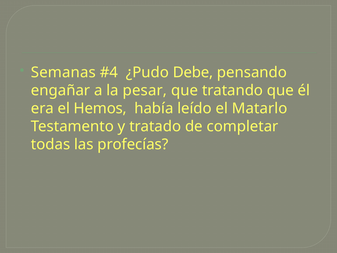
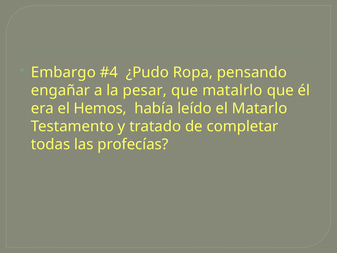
Semanas: Semanas -> Embargo
Debe: Debe -> Ropa
tratando: tratando -> matalrlo
